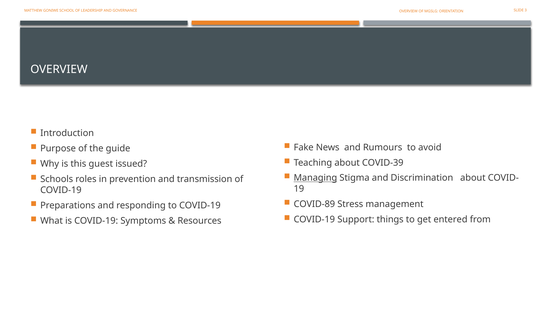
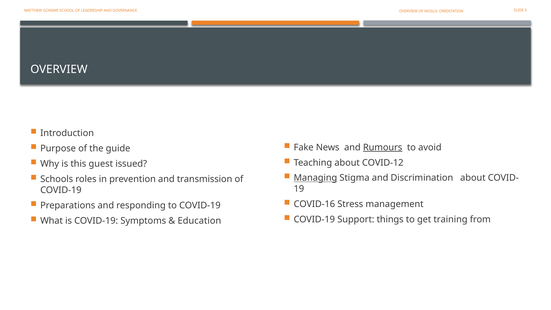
Rumours underline: none -> present
COVID-39: COVID-39 -> COVID-12
COVID-89: COVID-89 -> COVID-16
entered: entered -> training
Resources: Resources -> Education
